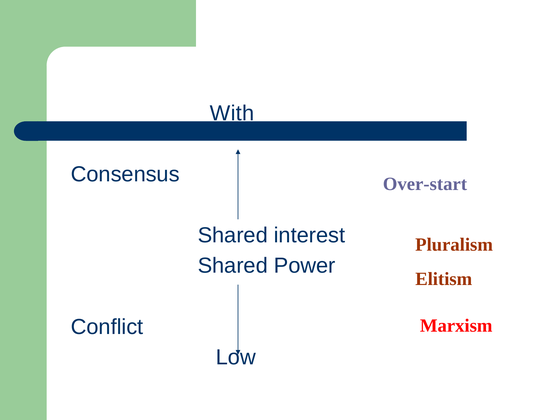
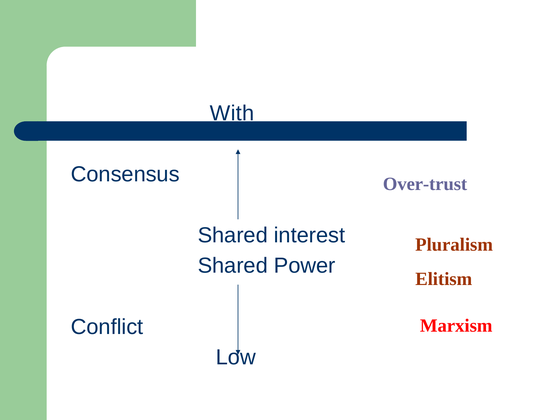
Over-start: Over-start -> Over-trust
